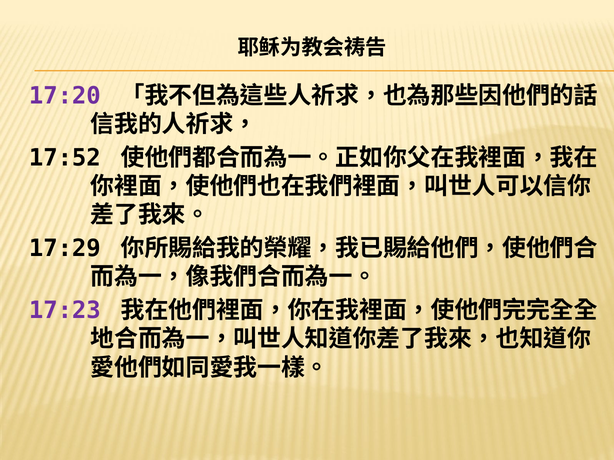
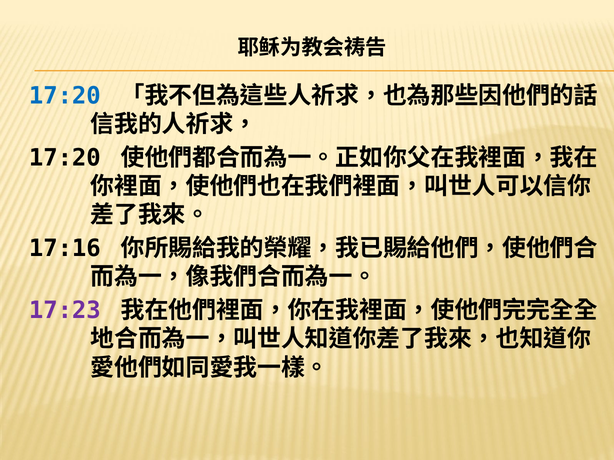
17:20 at (65, 96) colour: purple -> blue
17:52 at (65, 158): 17:52 -> 17:20
17:29: 17:29 -> 17:16
